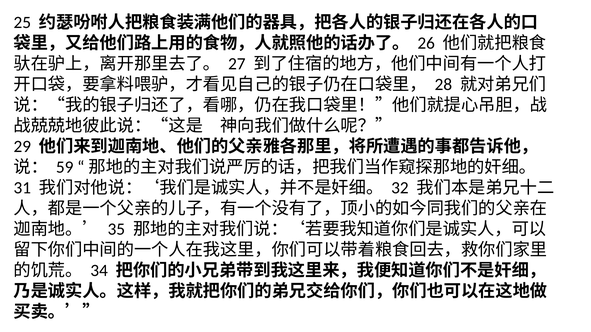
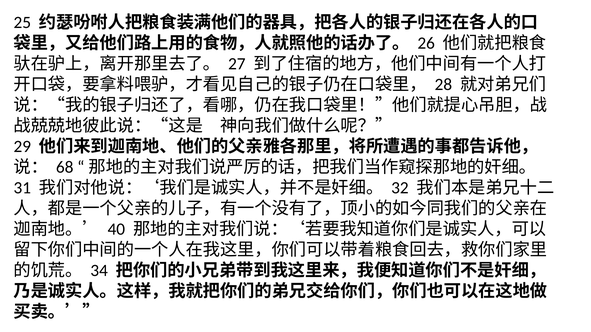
59: 59 -> 68
35: 35 -> 40
